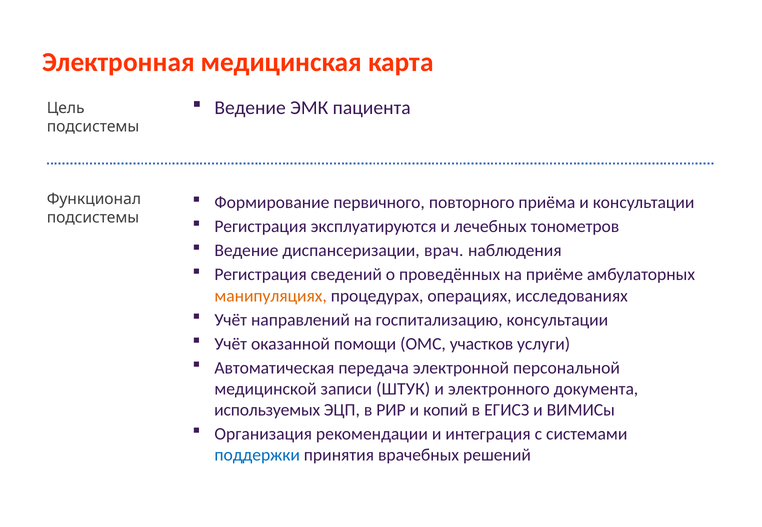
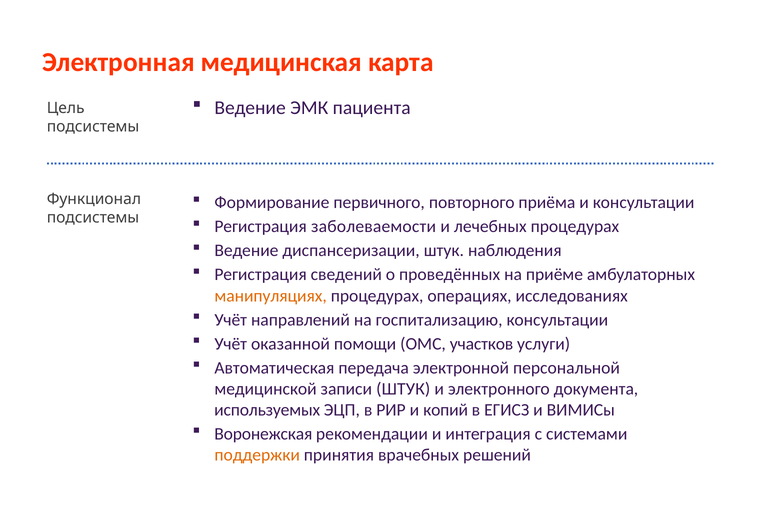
эксплуатируются: эксплуатируются -> заболеваемости
лечебных тонометров: тонометров -> процедурах
диспансеризации врач: врач -> штук
Организация: Организация -> Воронежская
поддержки colour: blue -> orange
